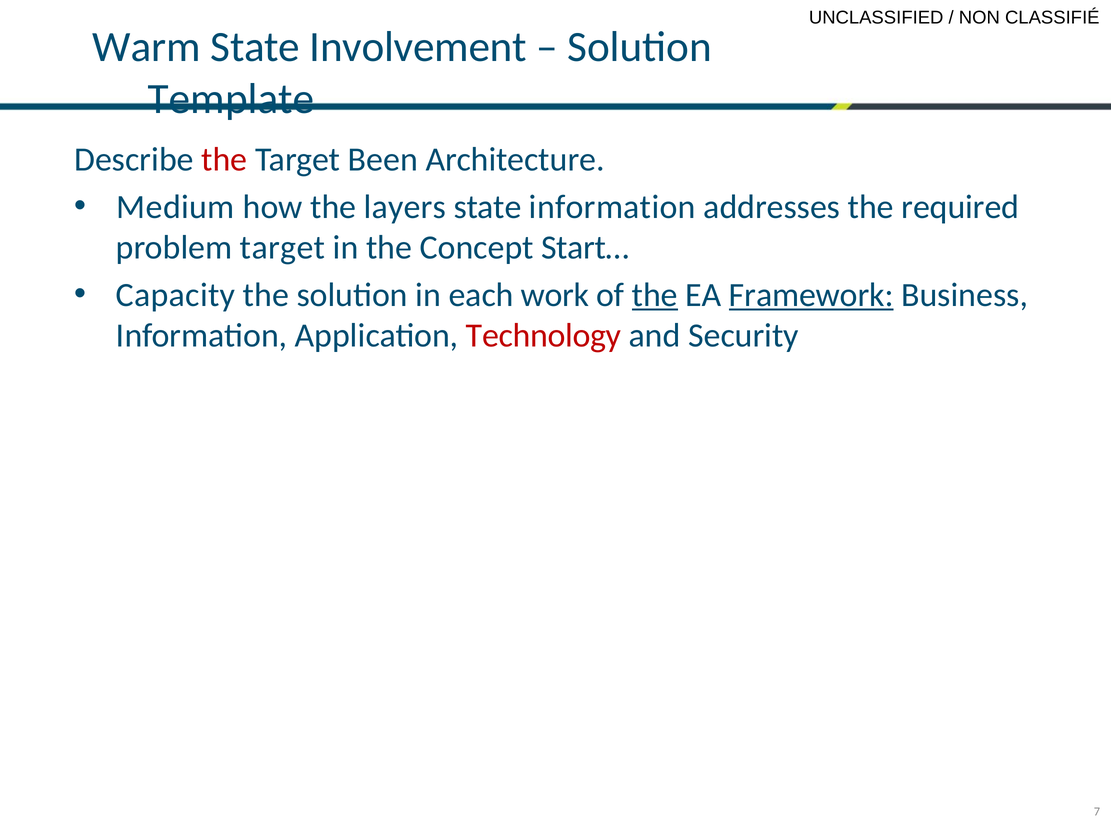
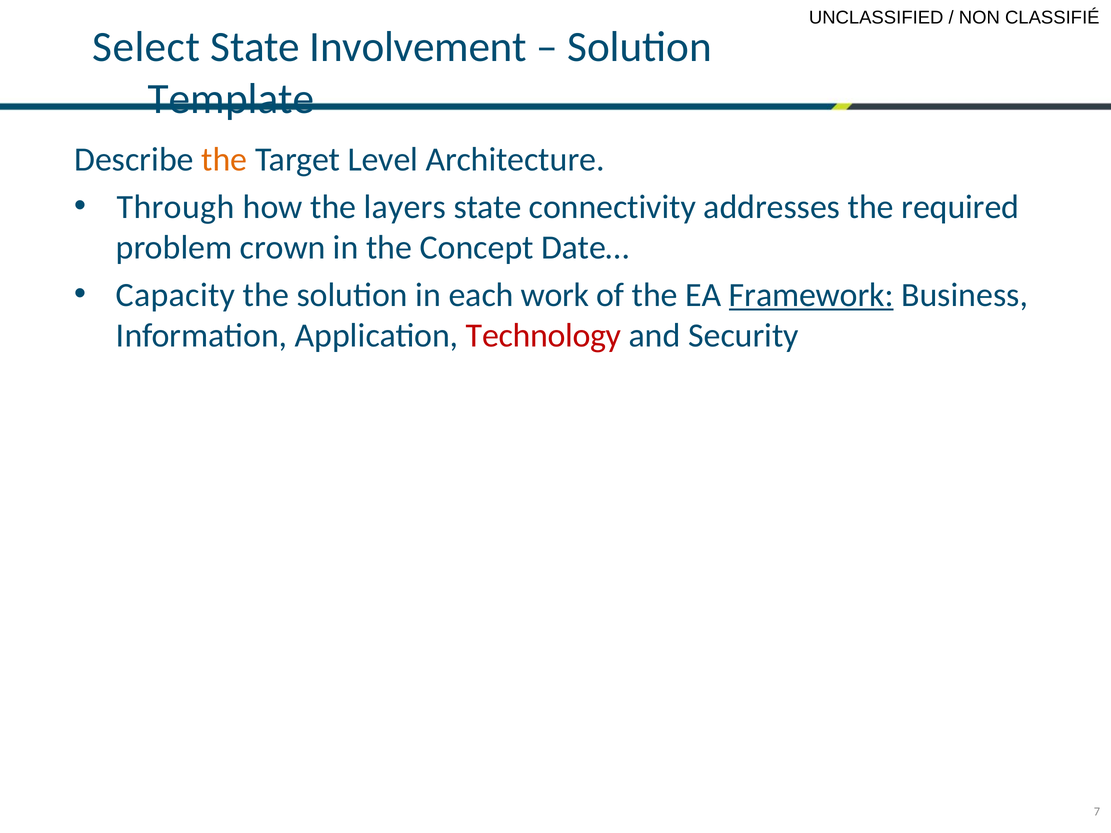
Warm: Warm -> Select
the at (224, 159) colour: red -> orange
Been: Been -> Level
Medium: Medium -> Through
state information: information -> connectivity
problem target: target -> crown
Start…: Start… -> Date…
the at (655, 295) underline: present -> none
